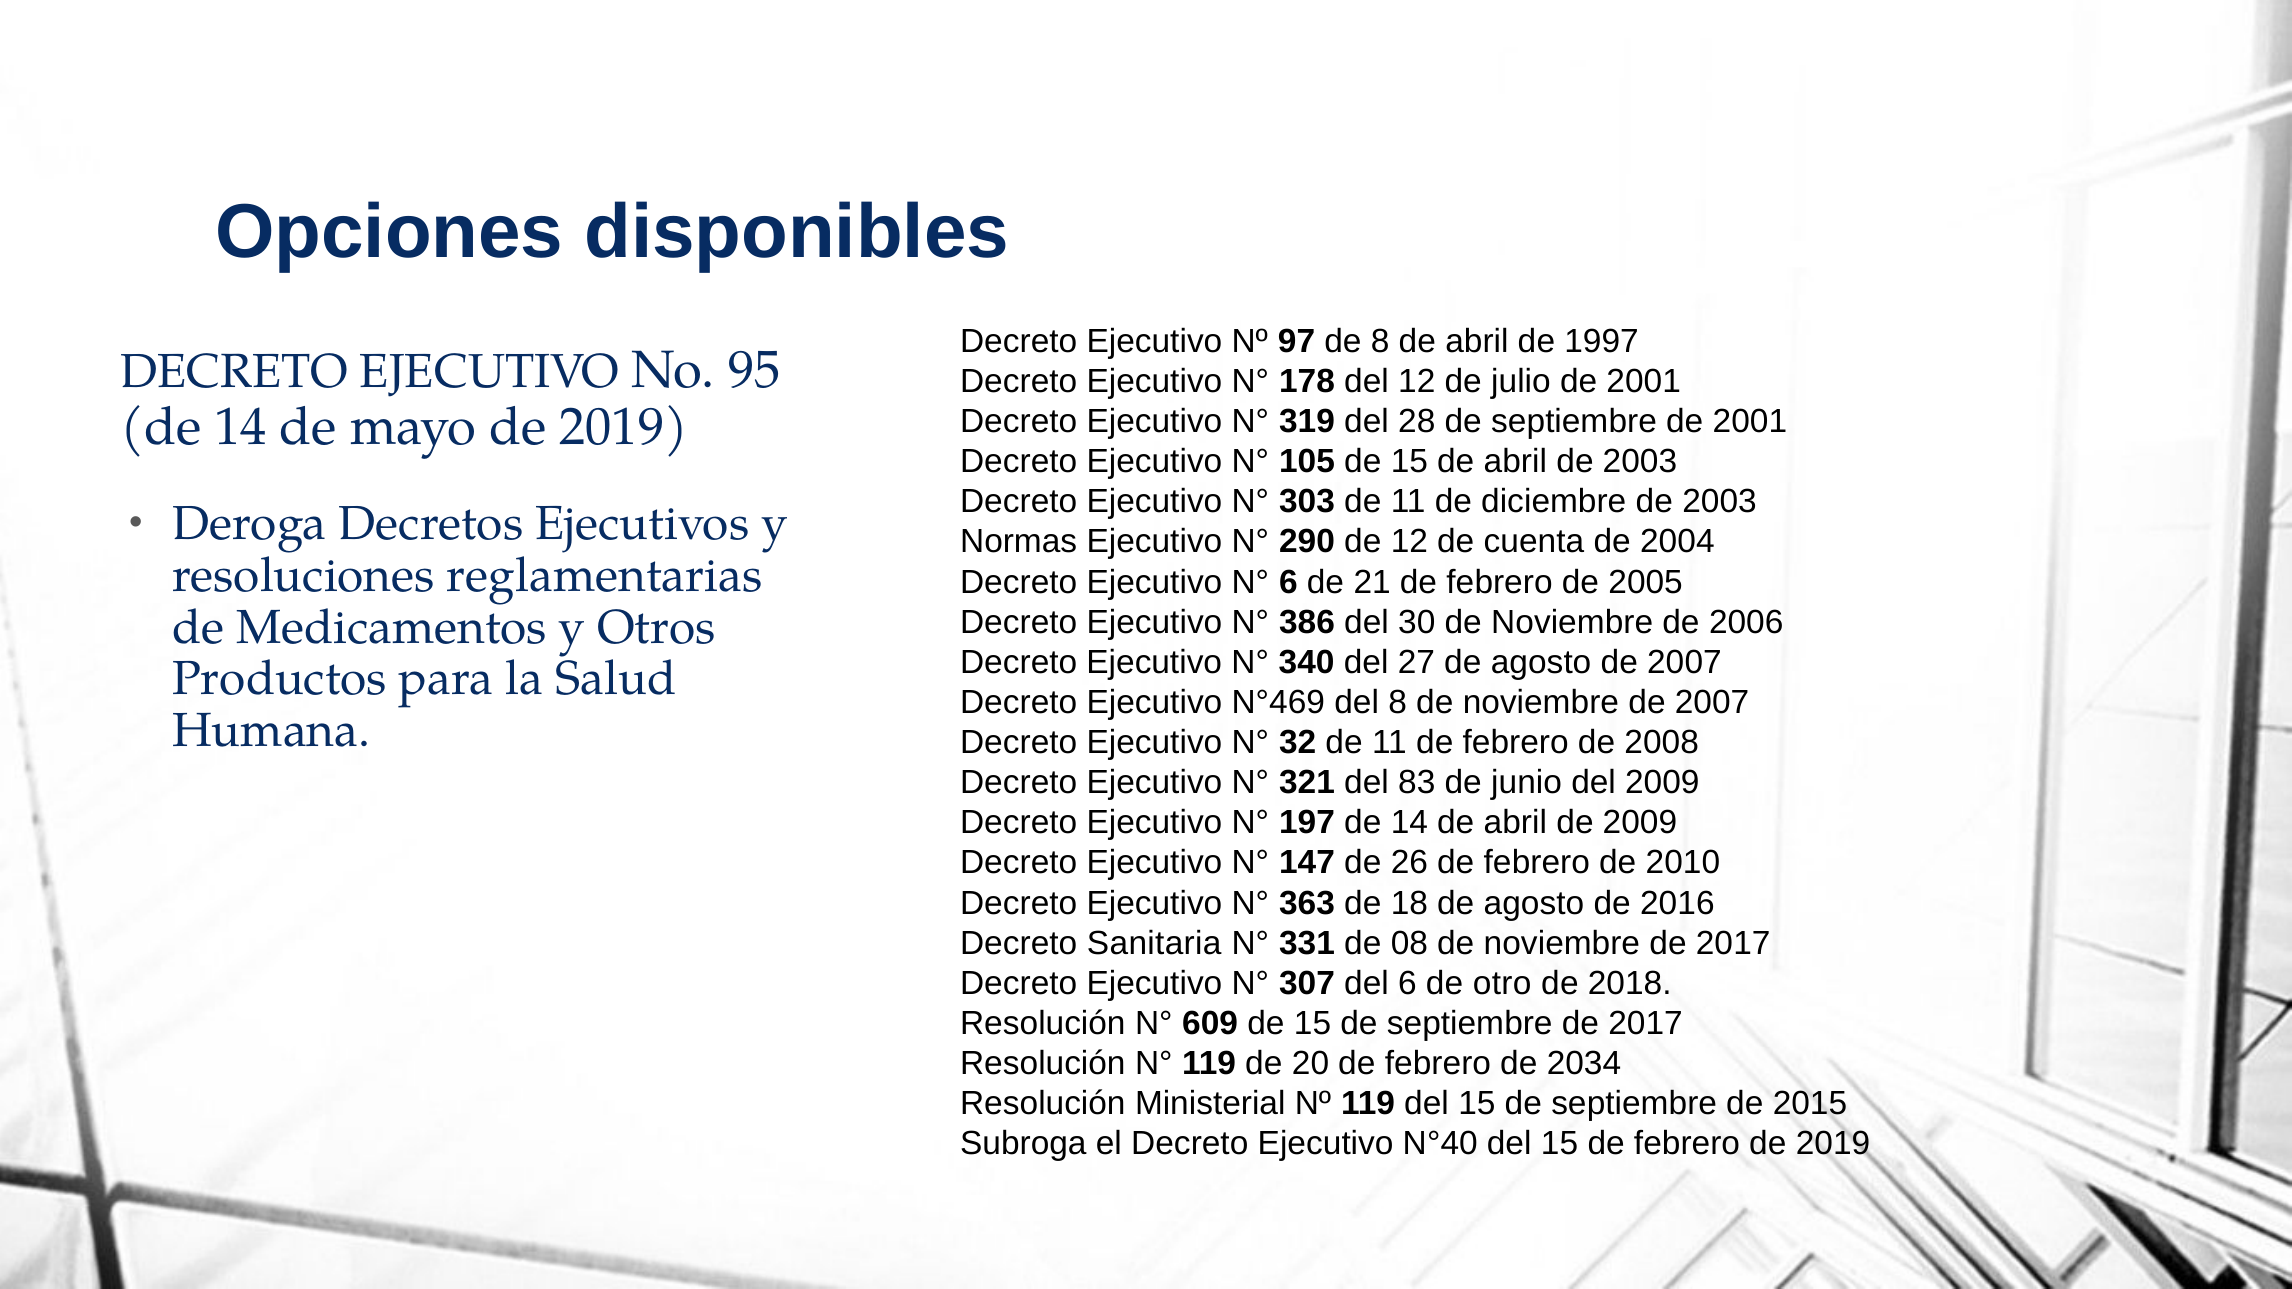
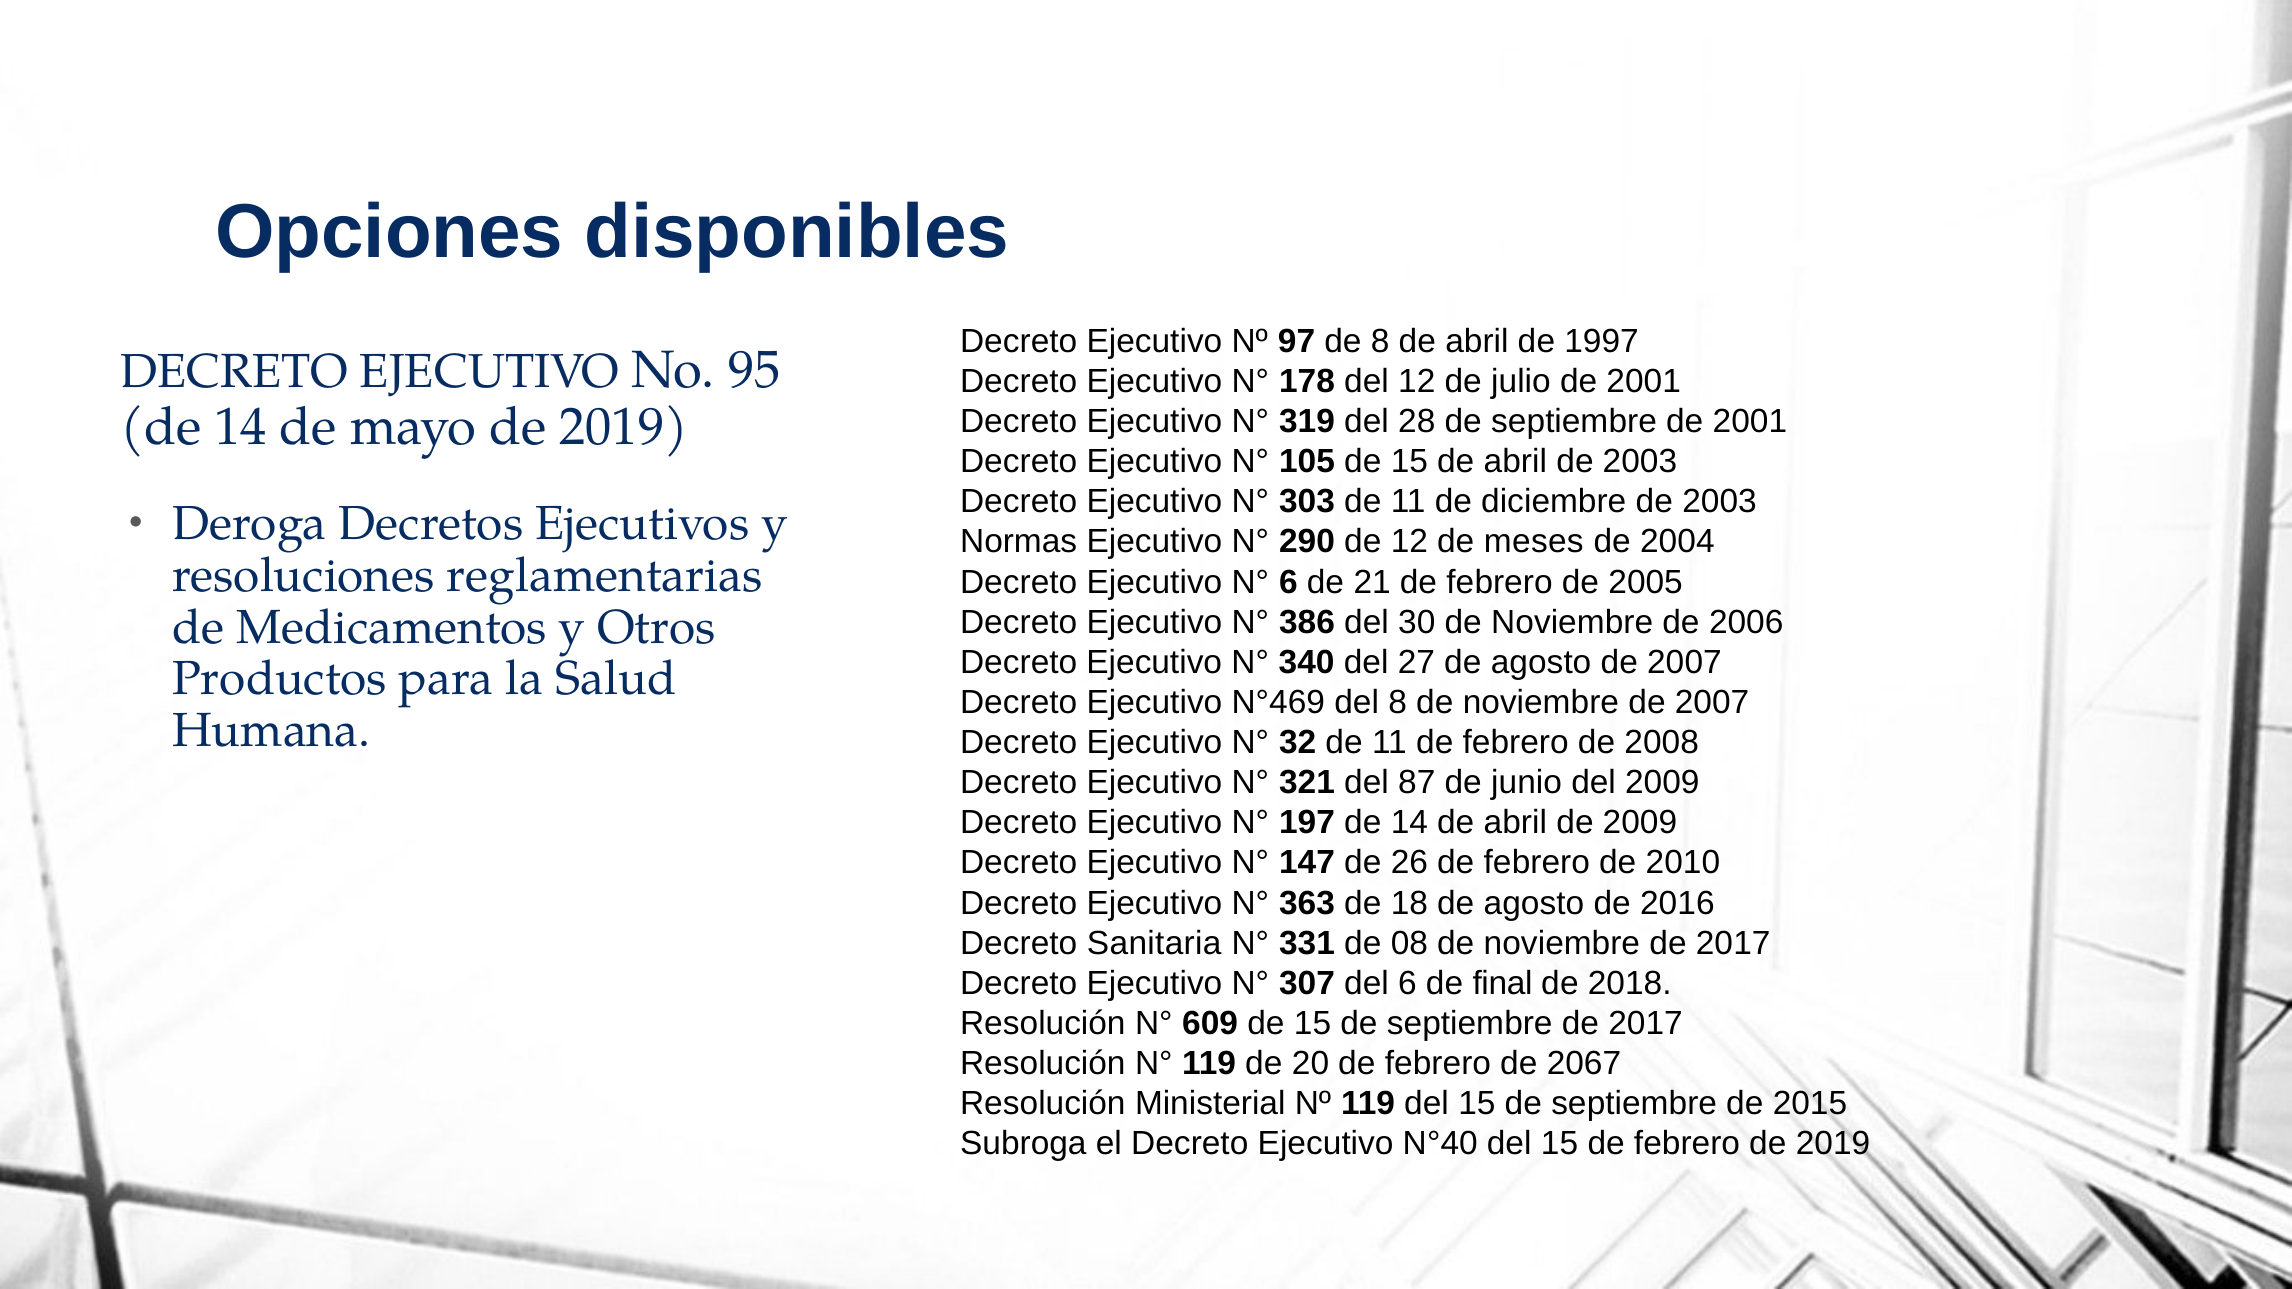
cuenta: cuenta -> meses
83: 83 -> 87
otro: otro -> final
2034: 2034 -> 2067
